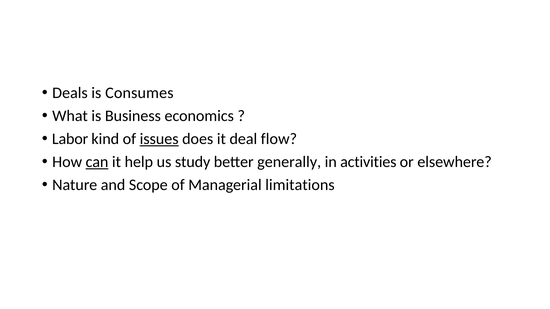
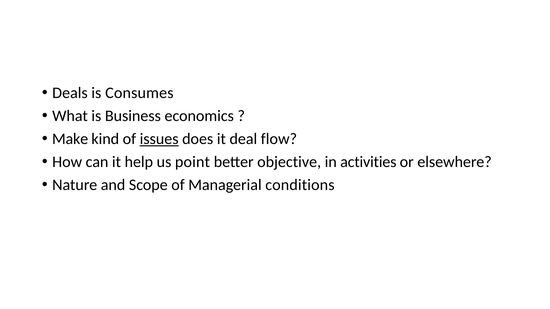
Labor: Labor -> Make
can underline: present -> none
study: study -> point
generally: generally -> objective
limitations: limitations -> conditions
